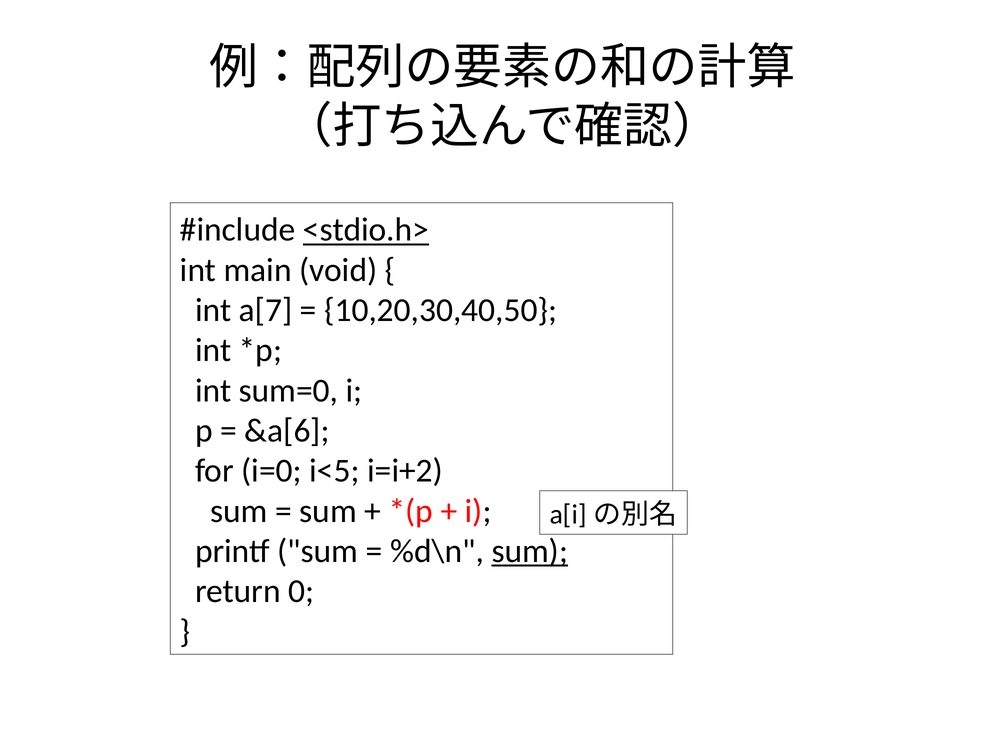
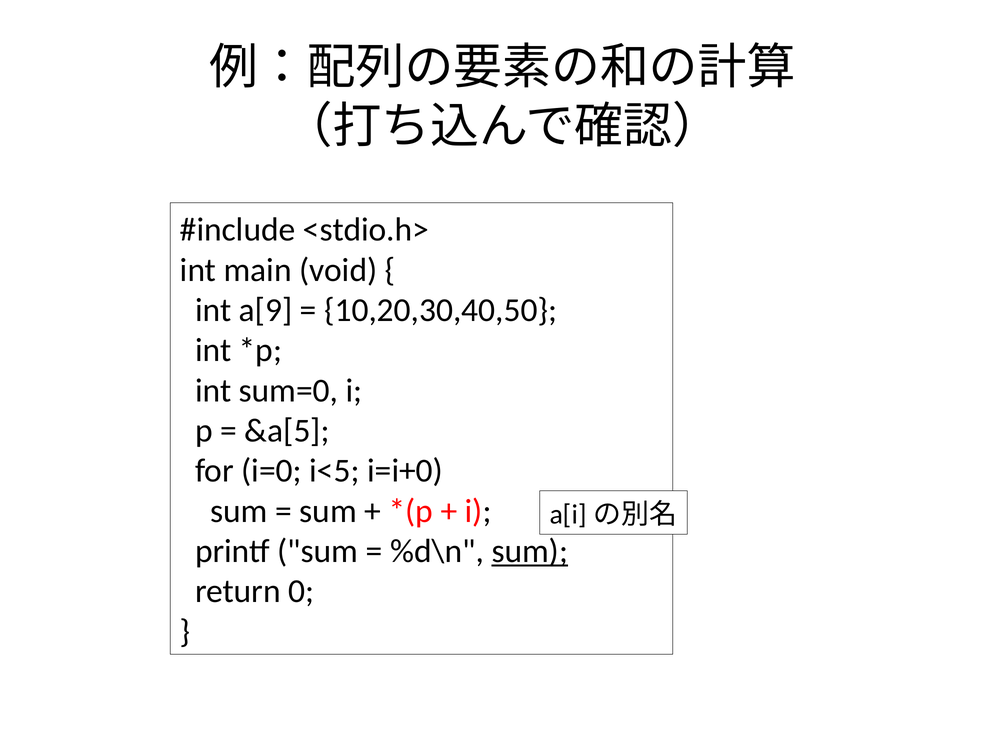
<stdio.h> underline: present -> none
a[7: a[7 -> a[9
&a[6: &a[6 -> &a[5
i=i+2: i=i+2 -> i=i+0
